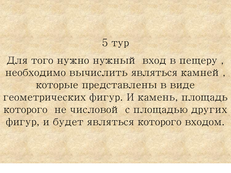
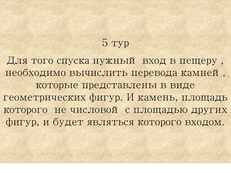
нужно: нужно -> спуска
вычислить являться: являться -> перевода
